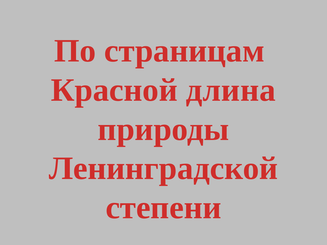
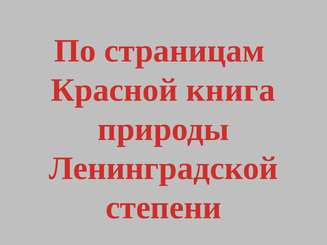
длина: длина -> книга
